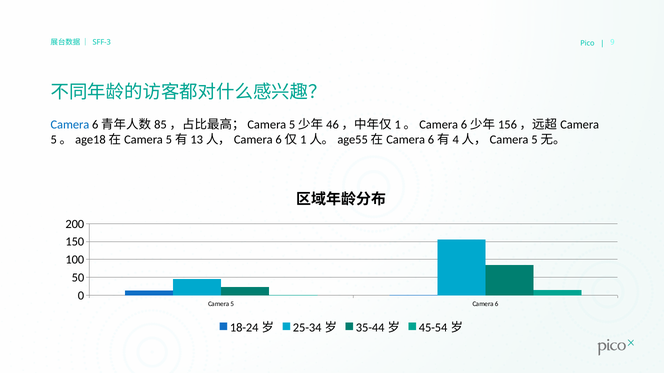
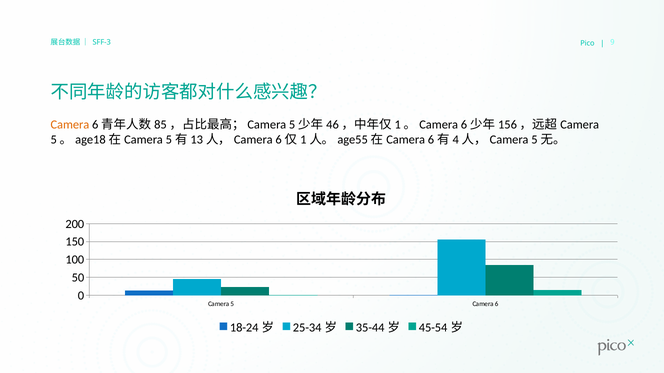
Camera at (70, 125) colour: blue -> orange
